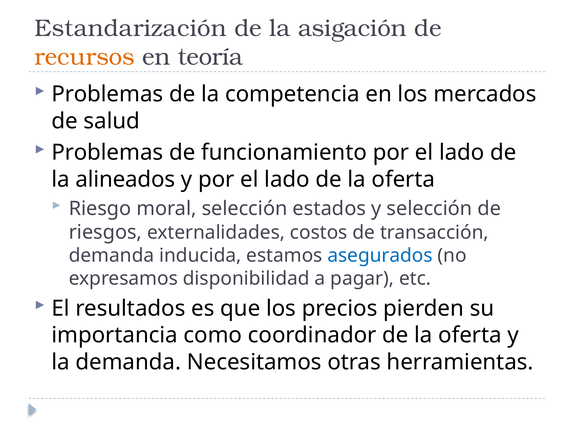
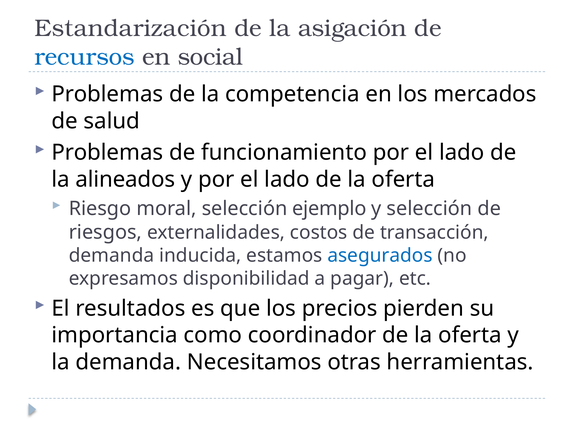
recursos colour: orange -> blue
teoría: teoría -> social
estados: estados -> ejemplo
